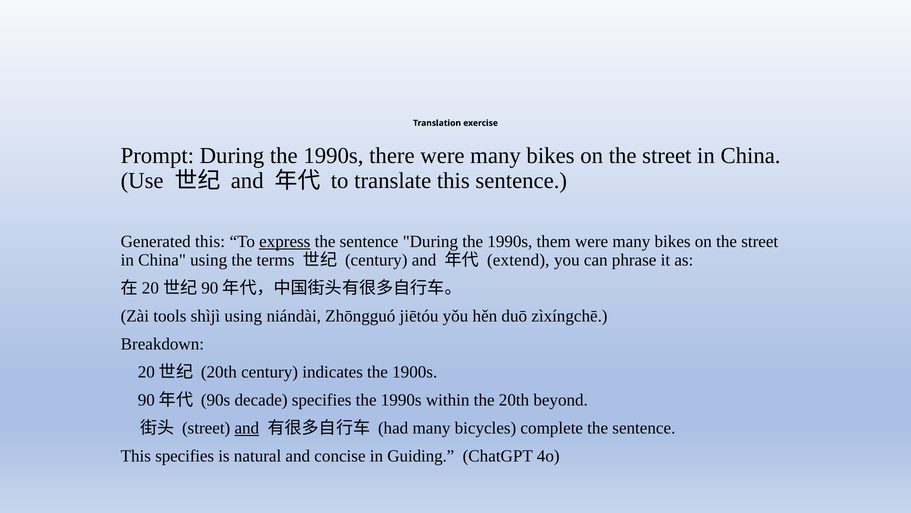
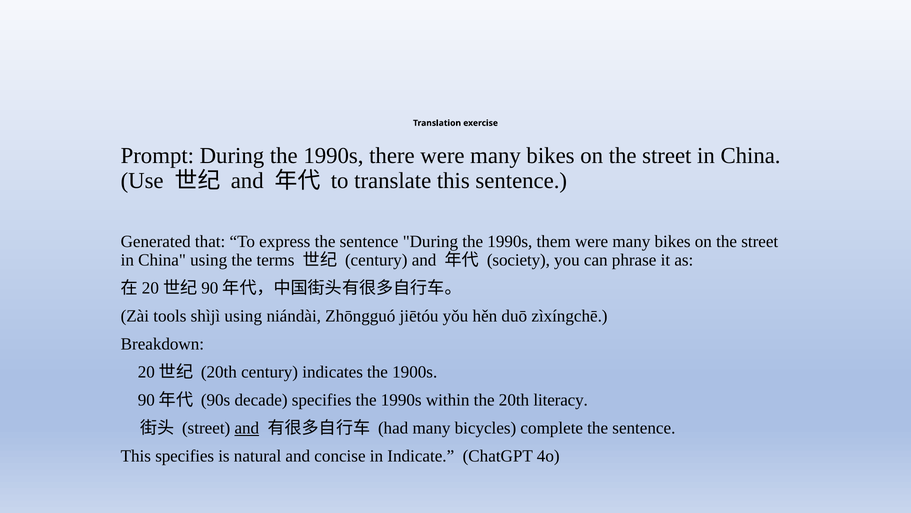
Generated this: this -> that
express underline: present -> none
extend: extend -> society
beyond: beyond -> literacy
Guiding: Guiding -> Indicate
